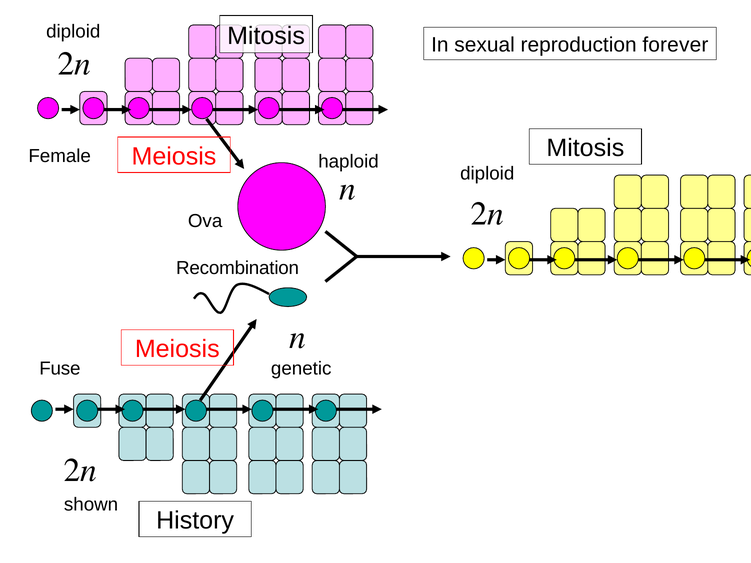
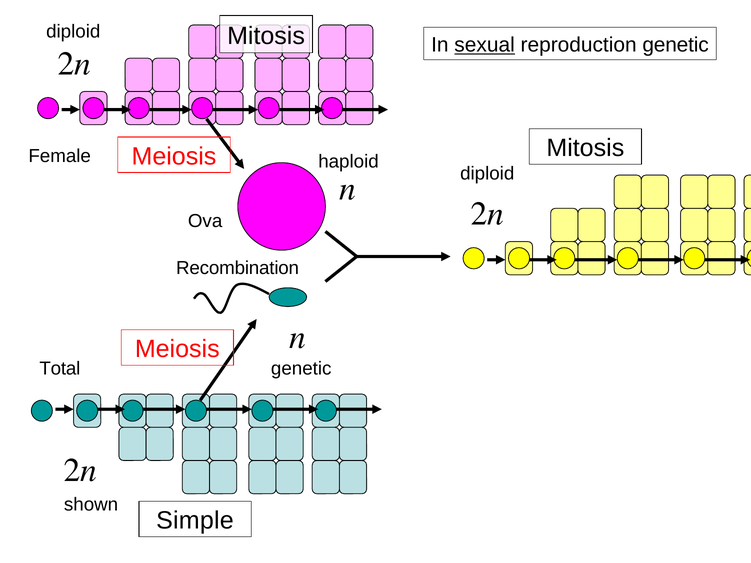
sexual underline: none -> present
reproduction forever: forever -> genetic
Fuse: Fuse -> Total
History: History -> Simple
